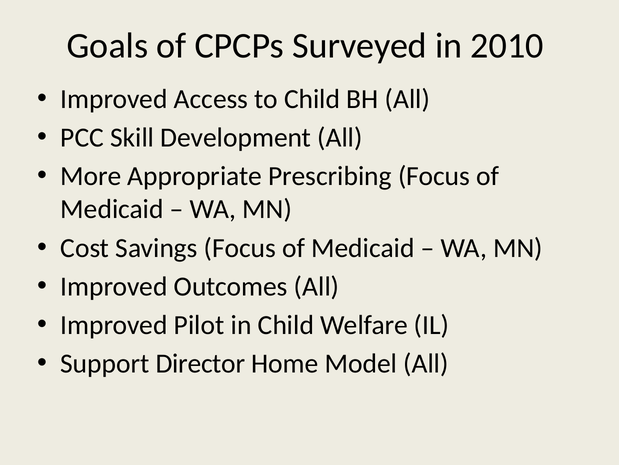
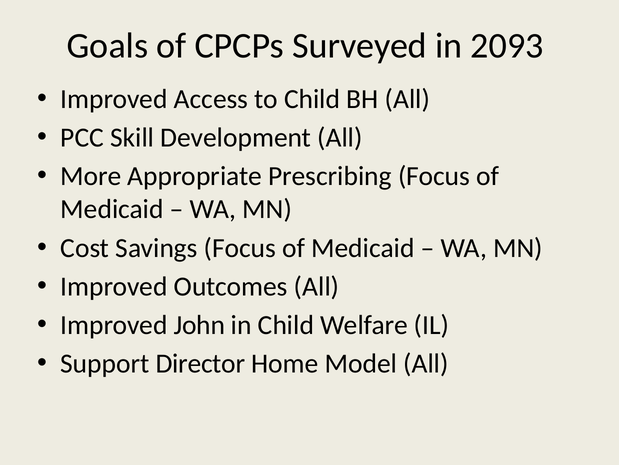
2010: 2010 -> 2093
Pilot: Pilot -> John
